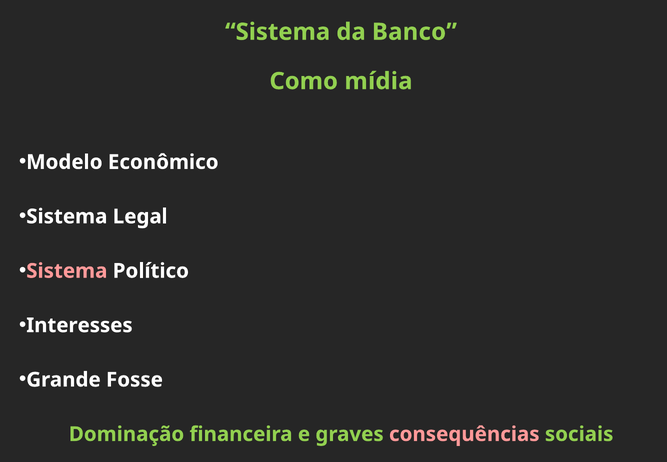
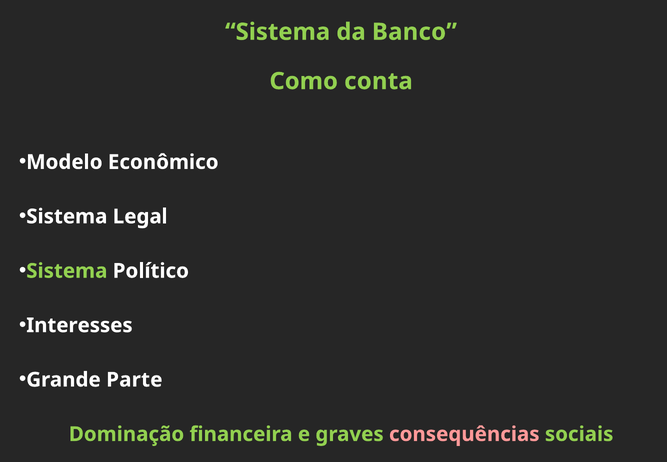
mídia: mídia -> conta
Sistema at (67, 271) colour: pink -> light green
Fosse: Fosse -> Parte
